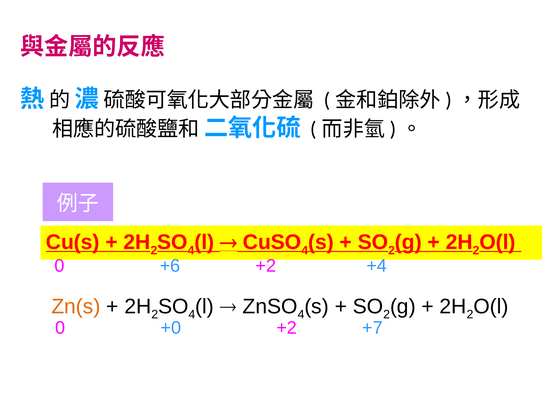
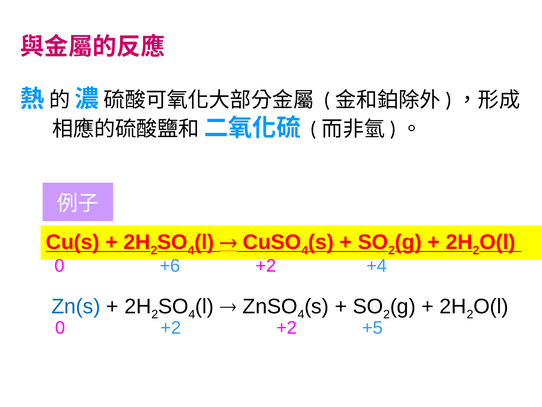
Zn(s colour: orange -> blue
0 +0: +0 -> +2
+7: +7 -> +5
